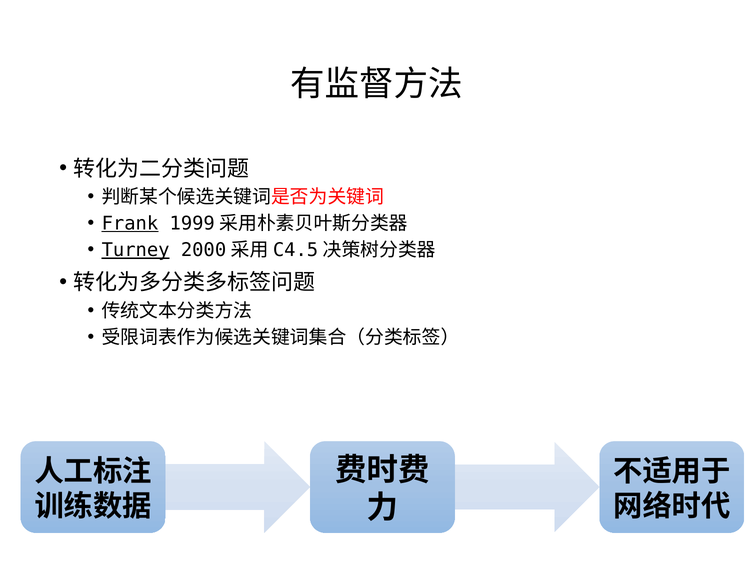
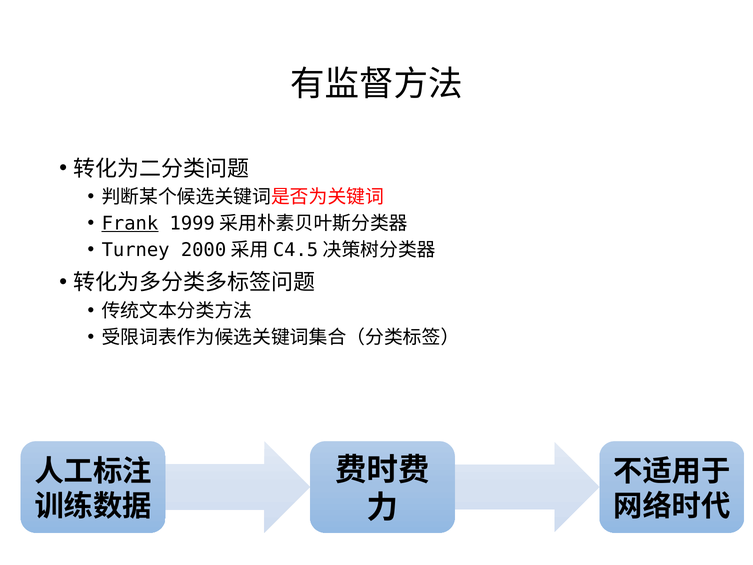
Turney underline: present -> none
